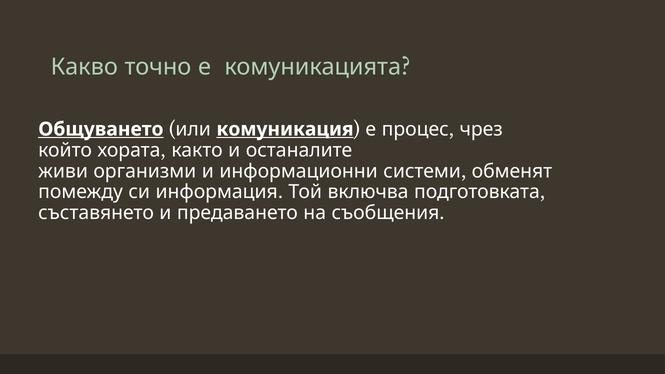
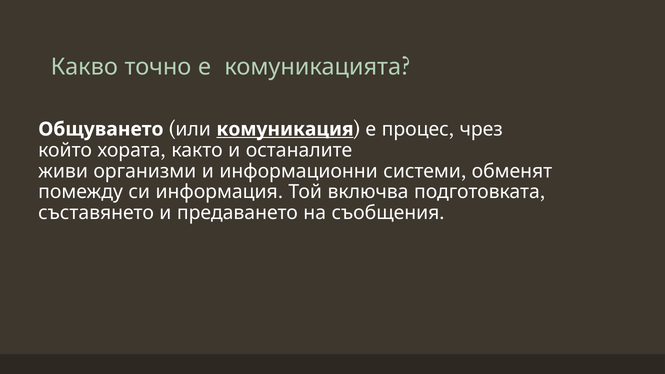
Общуването underline: present -> none
